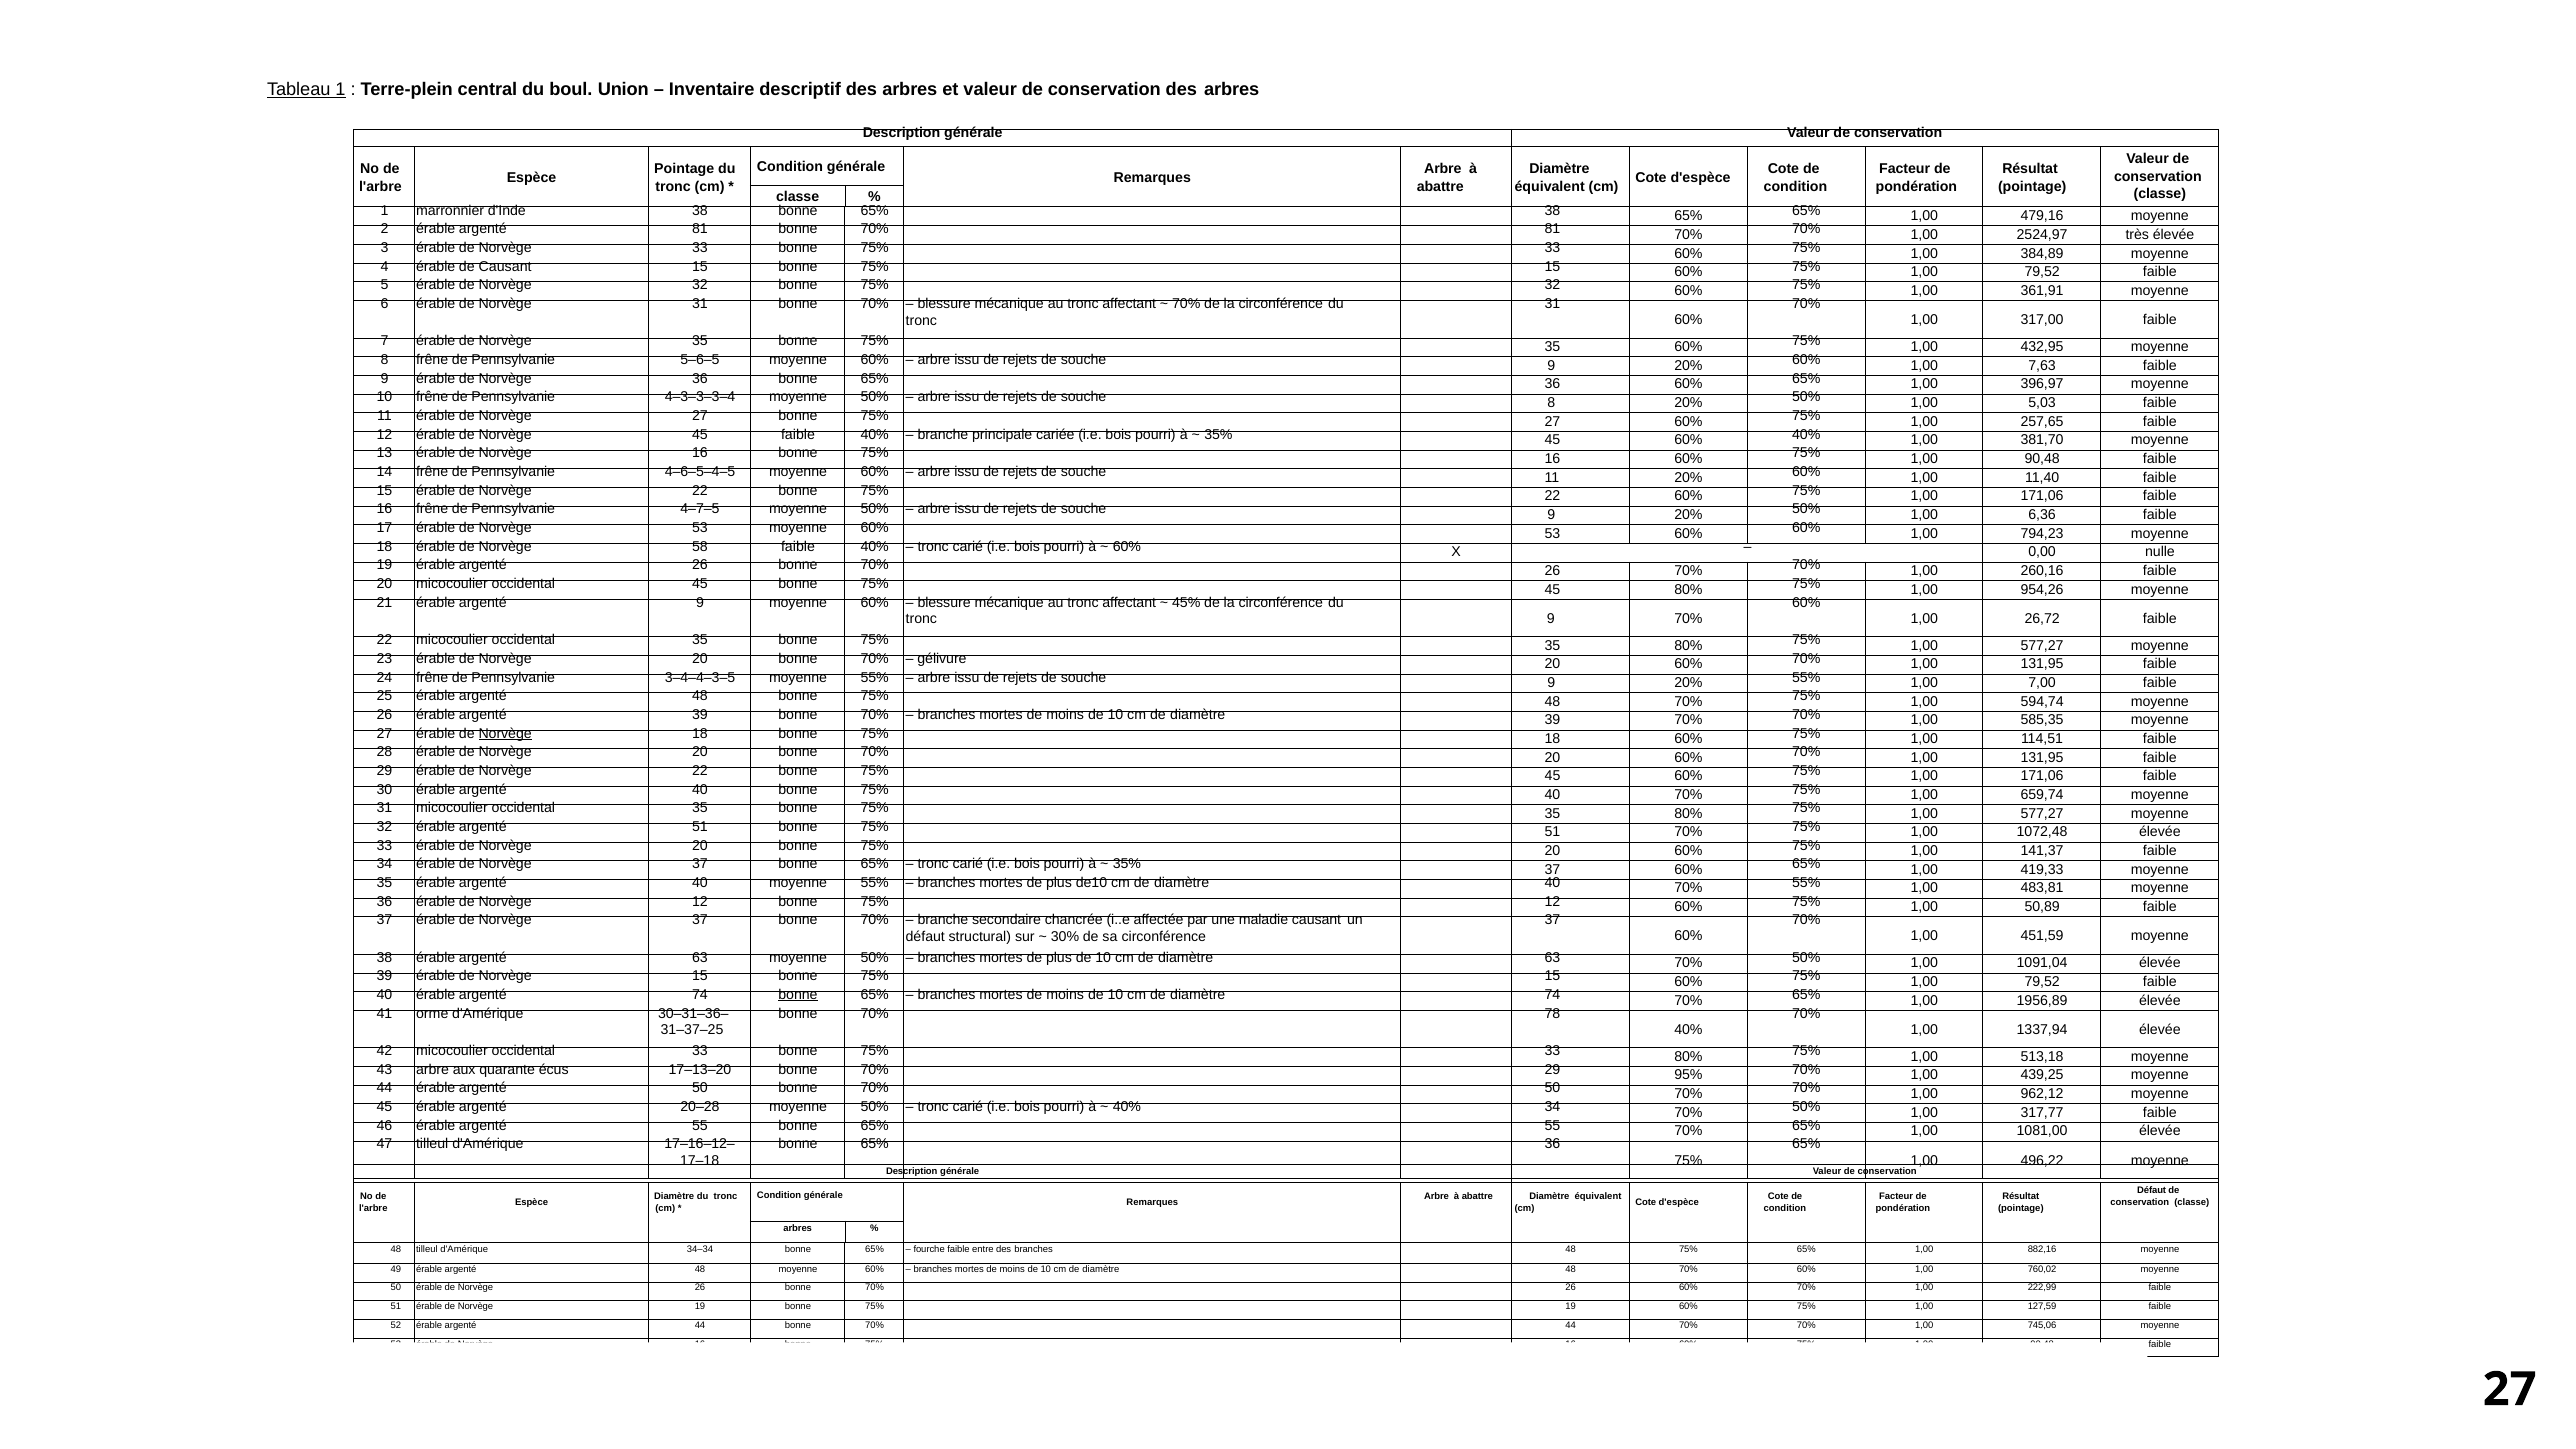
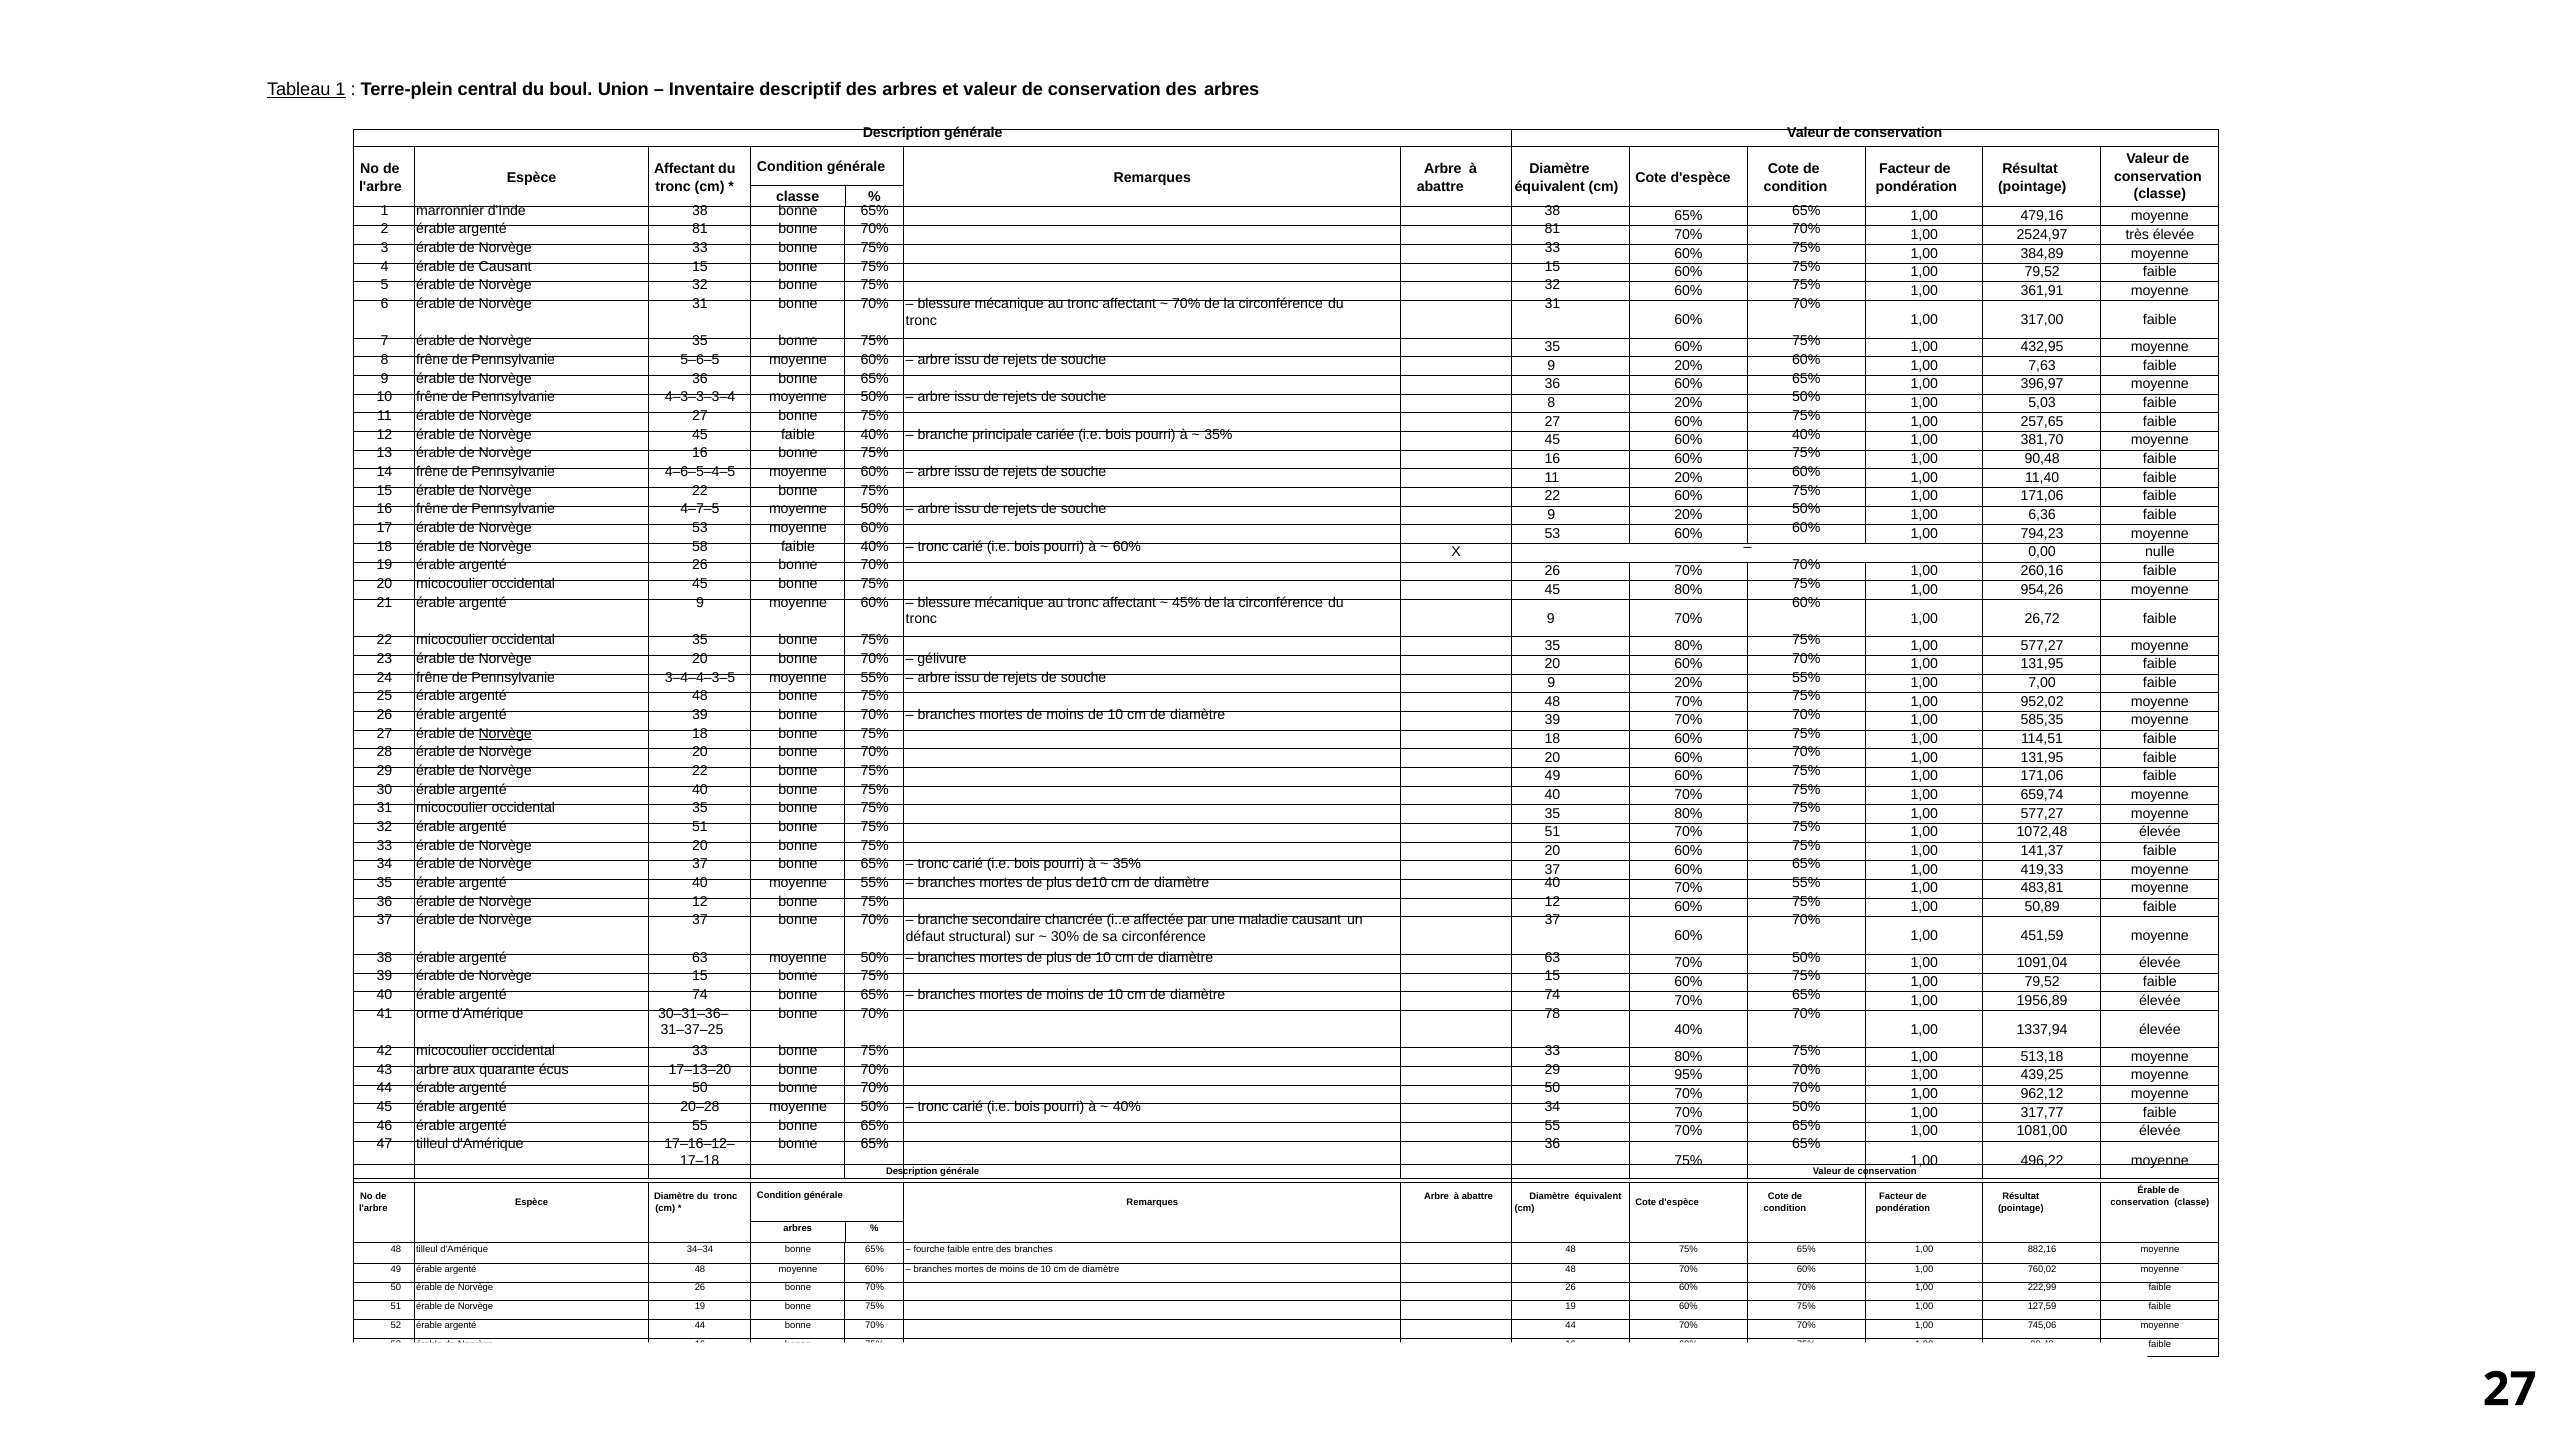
Pointage at (684, 169): Pointage -> Affectant
594,74: 594,74 -> 952,02
22 bonne 75% 45: 45 -> 49
bonne at (798, 995) underline: present -> none
Défaut at (2152, 1191): Défaut -> Érable
